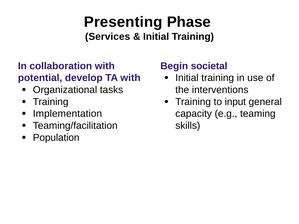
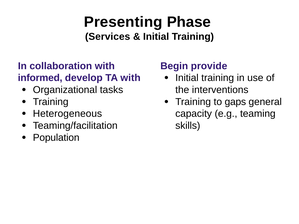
societal: societal -> provide
potential: potential -> informed
input: input -> gaps
Implementation: Implementation -> Heterogeneous
